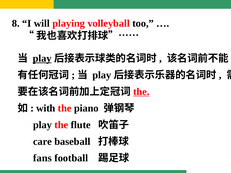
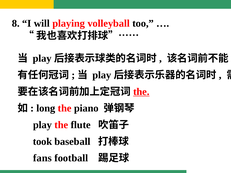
play at (42, 59) underline: present -> none
with: with -> long
care: care -> took
